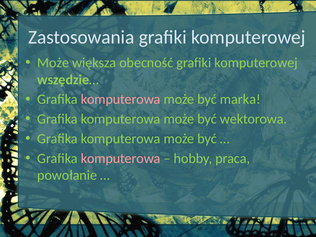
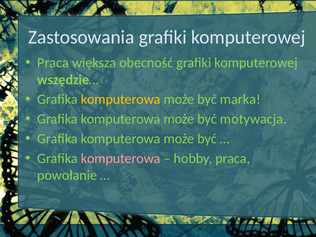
Może at (53, 63): Może -> Praca
komputerowa at (121, 99) colour: pink -> yellow
wektorowa: wektorowa -> motywacja
